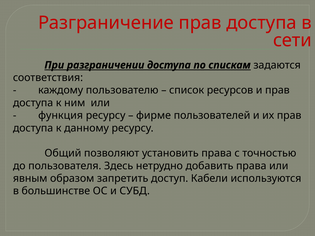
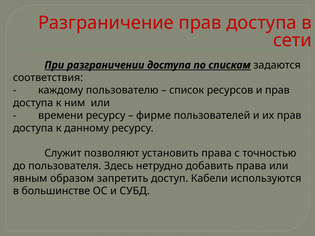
функция: функция -> времени
Общий: Общий -> Служит
